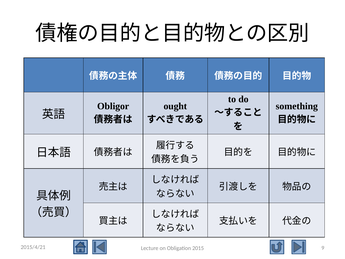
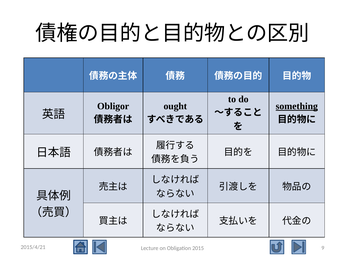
something underline: none -> present
